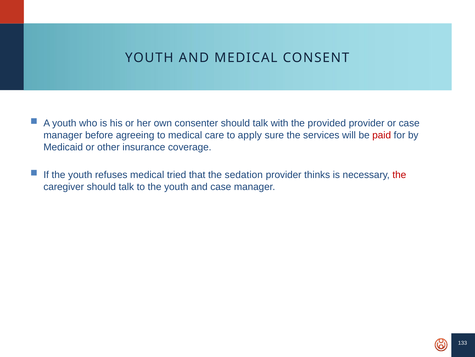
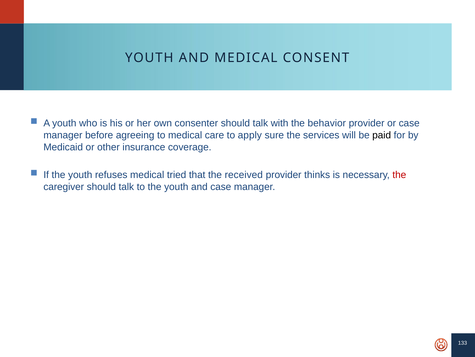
provided: provided -> behavior
paid colour: red -> black
sedation: sedation -> received
